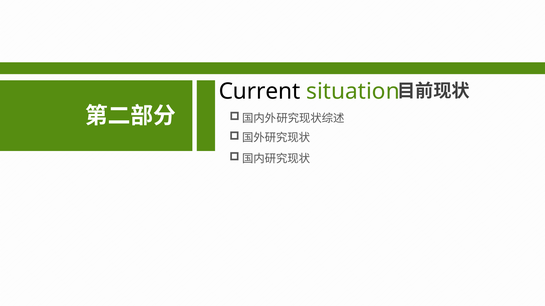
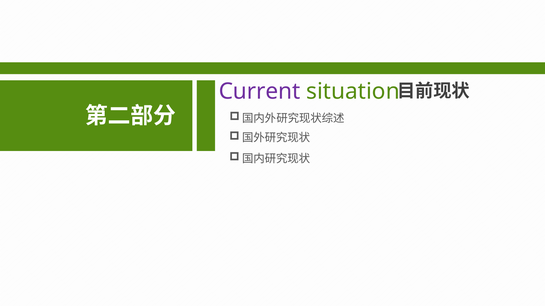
Current colour: black -> purple
